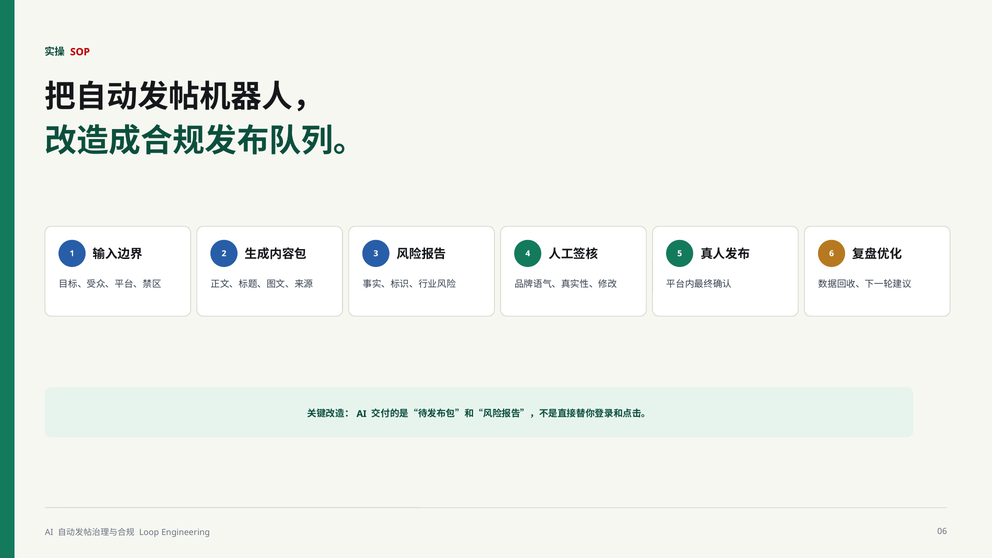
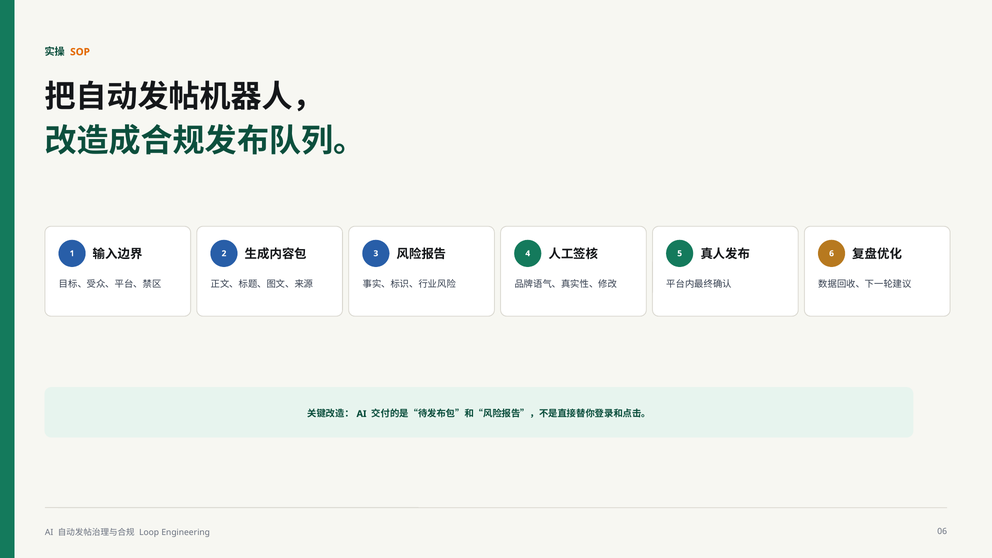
SOP colour: red -> orange
